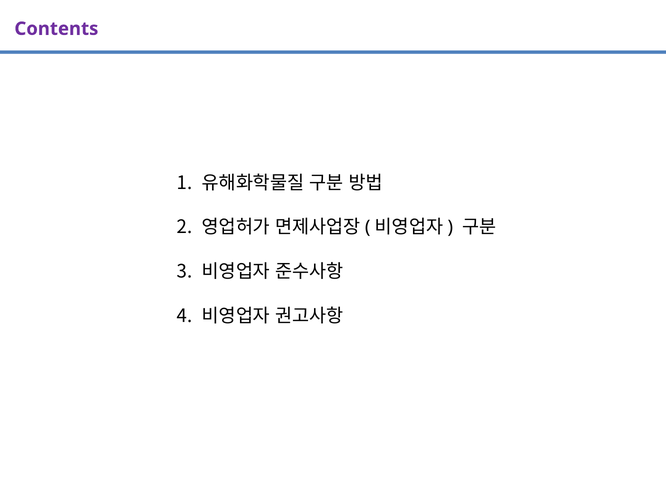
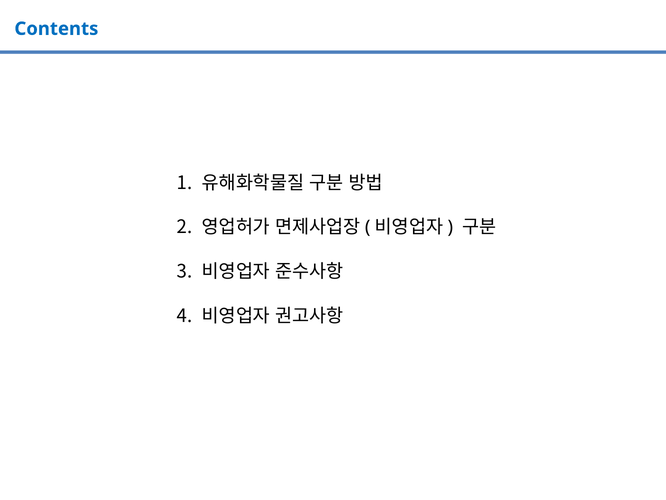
Contents colour: purple -> blue
